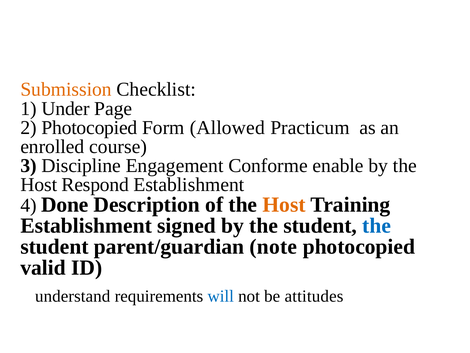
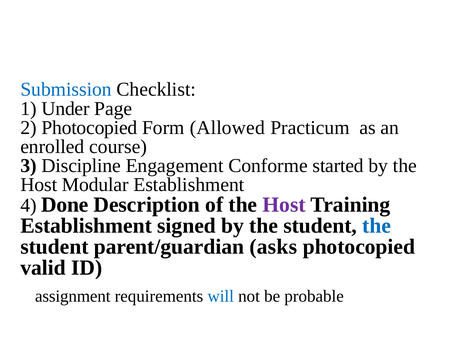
Submission colour: orange -> blue
enable: enable -> started
Respond: Respond -> Modular
Host at (284, 204) colour: orange -> purple
note: note -> asks
understand: understand -> assignment
attitudes: attitudes -> probable
